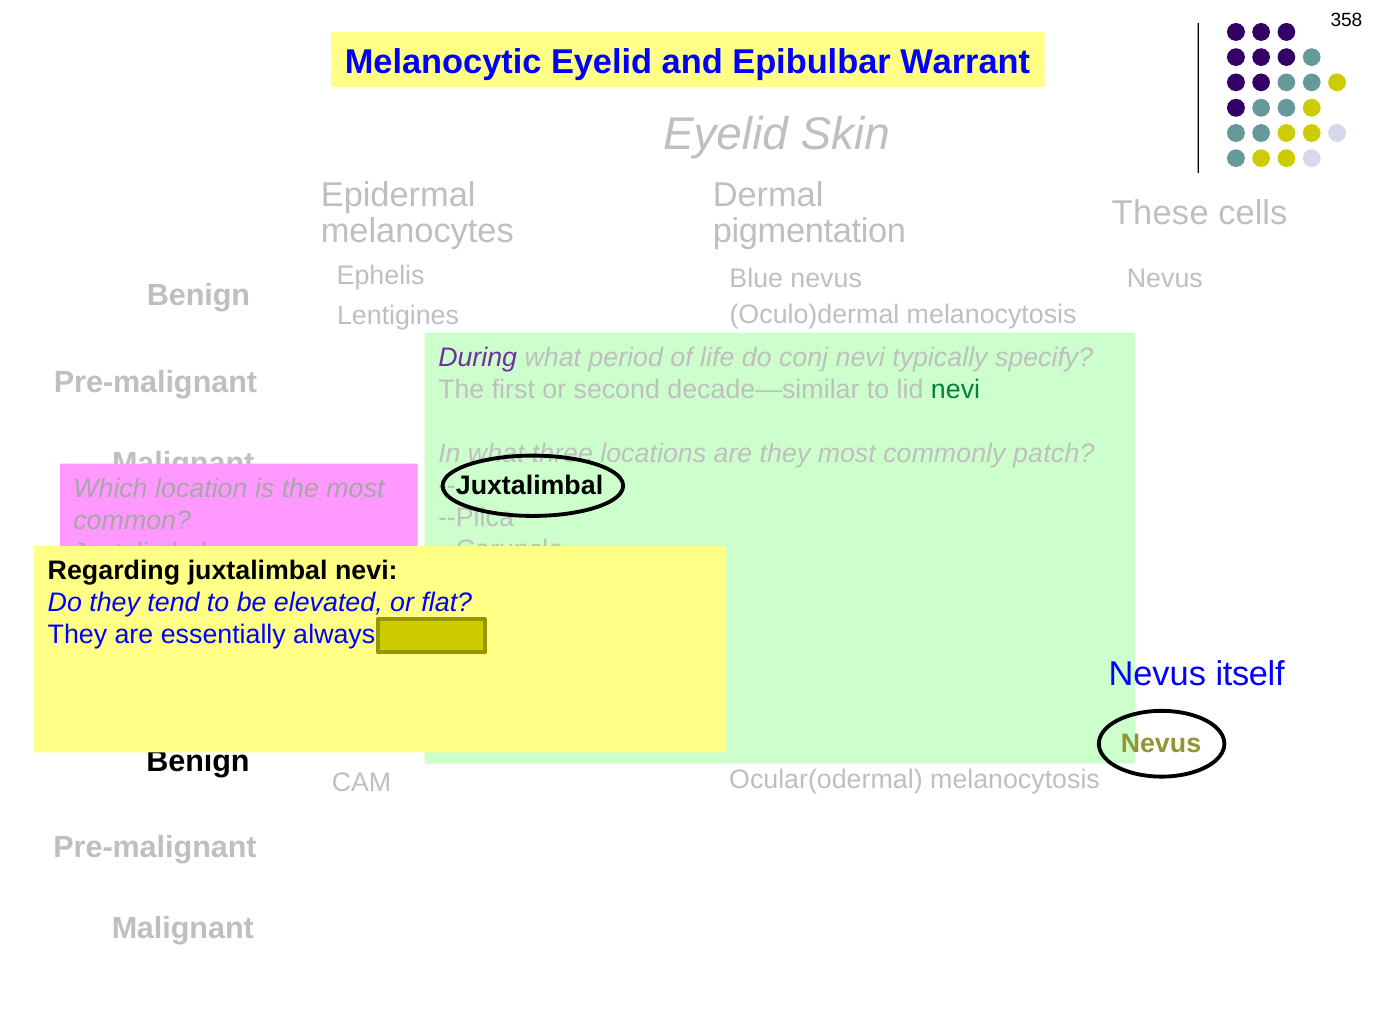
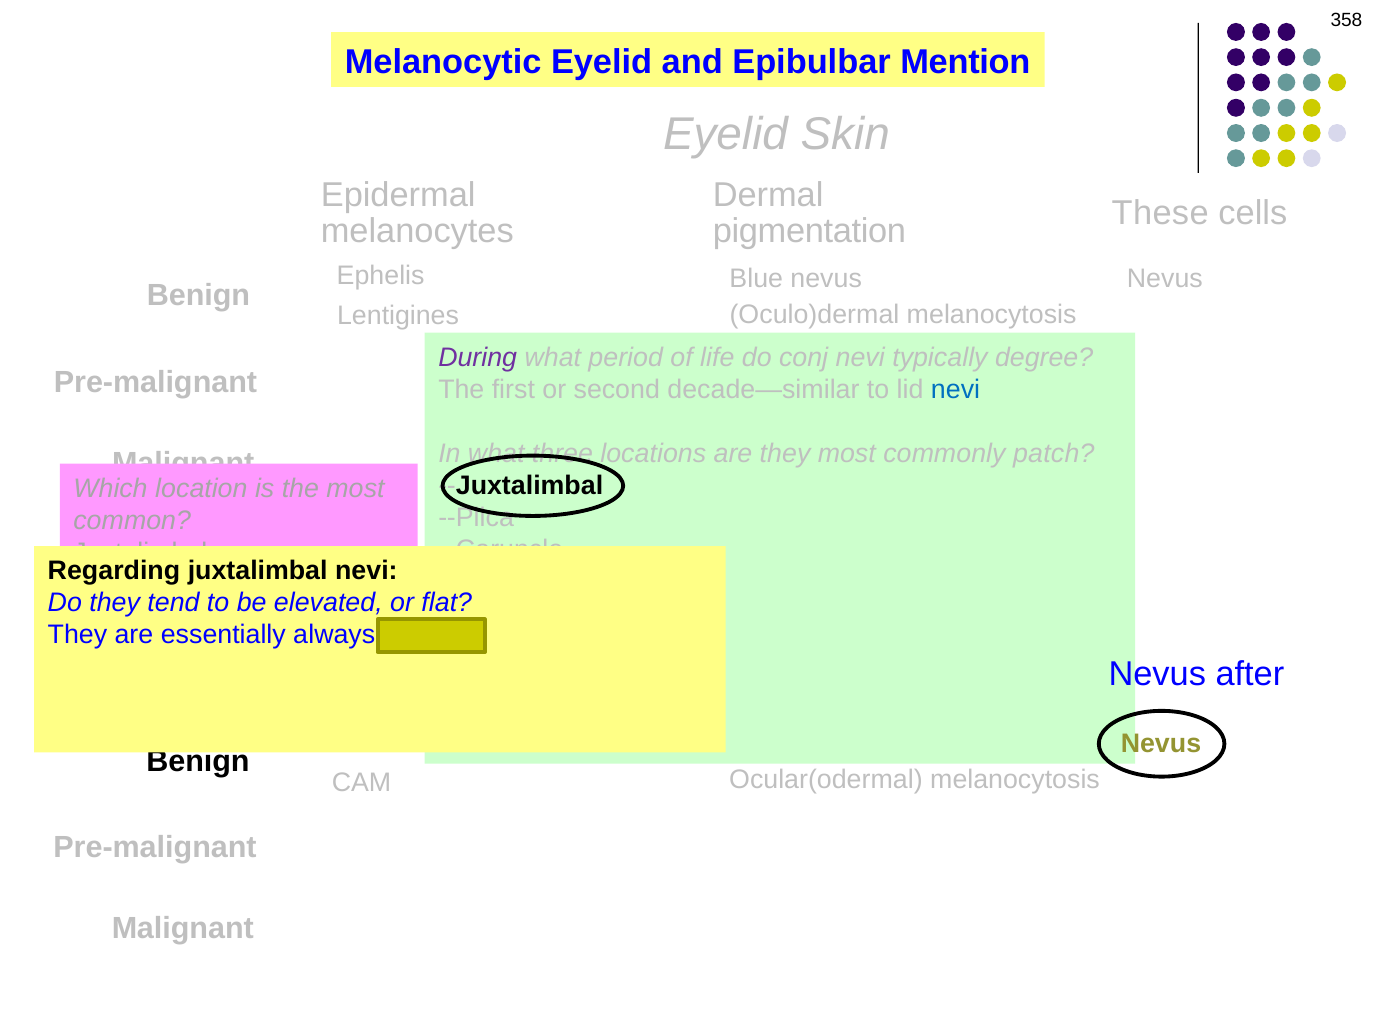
Warrant: Warrant -> Mention
specify: specify -> degree
nevi at (956, 389) colour: green -> blue
itself: itself -> after
